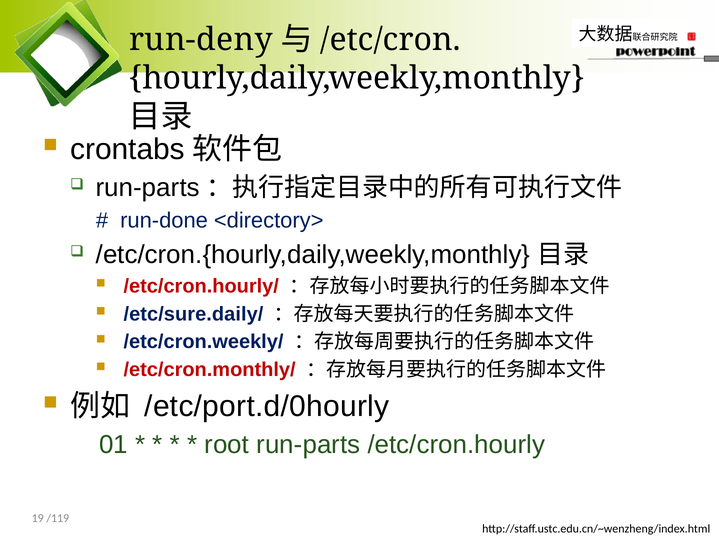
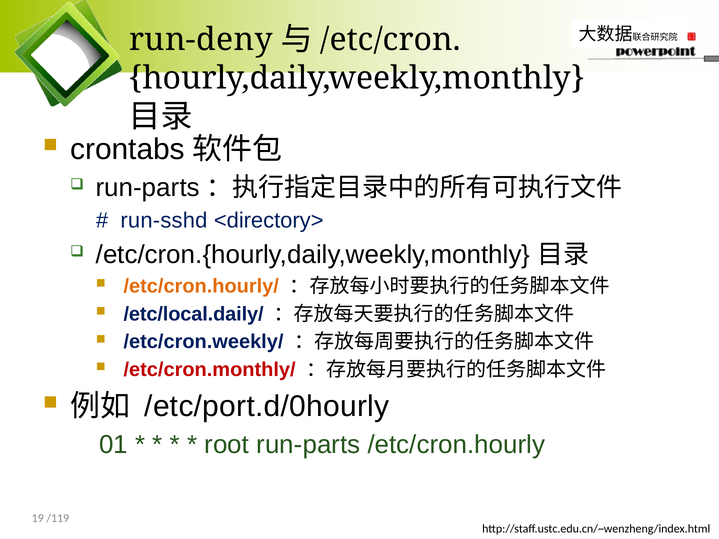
run-done: run-done -> run-sshd
/etc/cron.hourly/ colour: red -> orange
/etc/sure.daily/: /etc/sure.daily/ -> /etc/local.daily/
